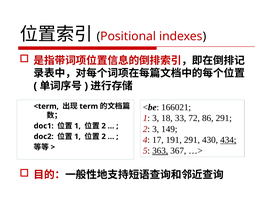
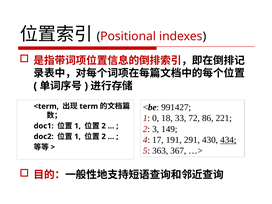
166021: 166021 -> 991427
1 3: 3 -> 0
86 291: 291 -> 221
363 underline: present -> none
